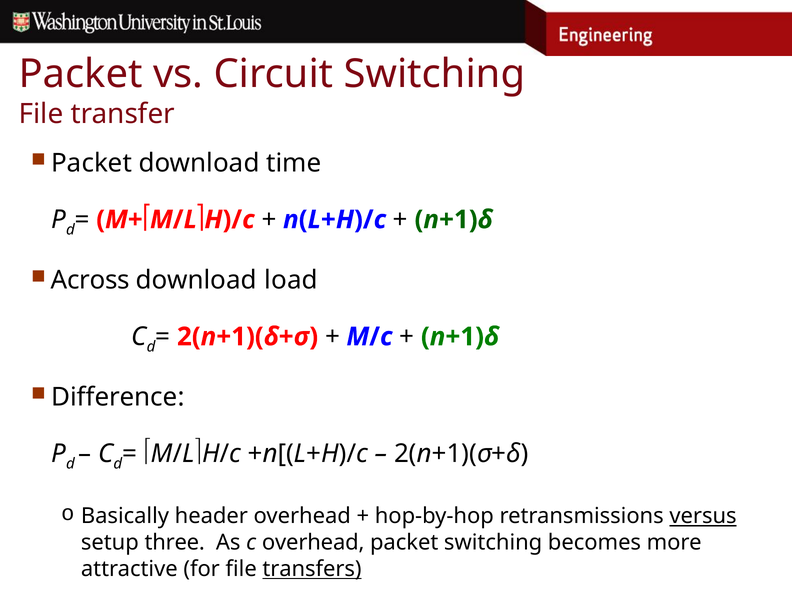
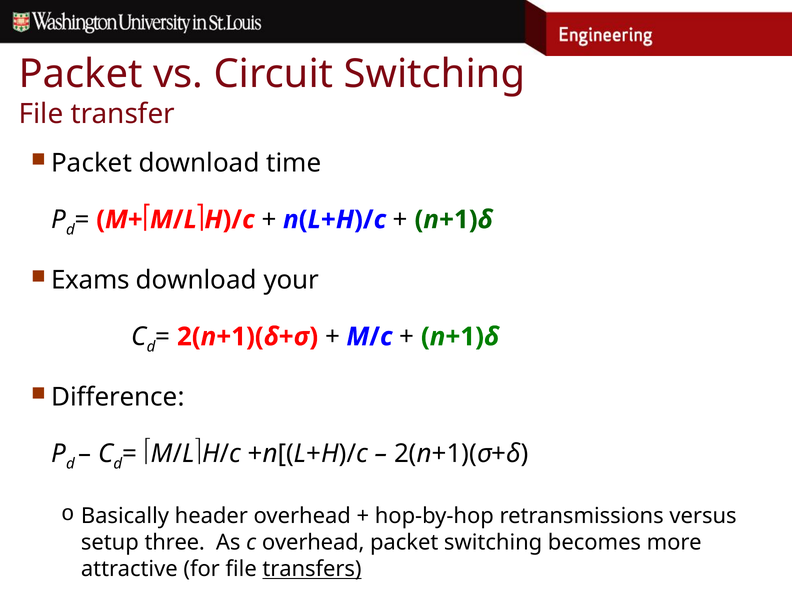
Across: Across -> Exams
load: load -> your
versus underline: present -> none
